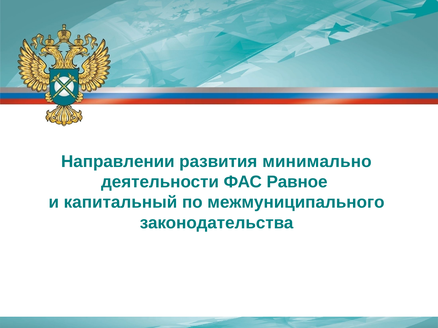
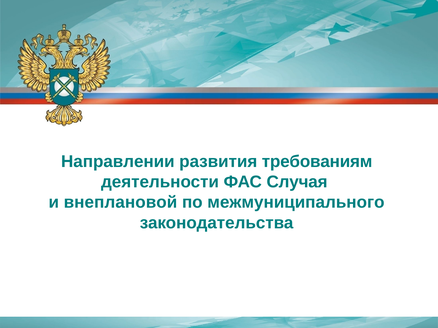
минимально: минимально -> требованиям
Равное: Равное -> Случая
капитальный: капитальный -> внеплановой
